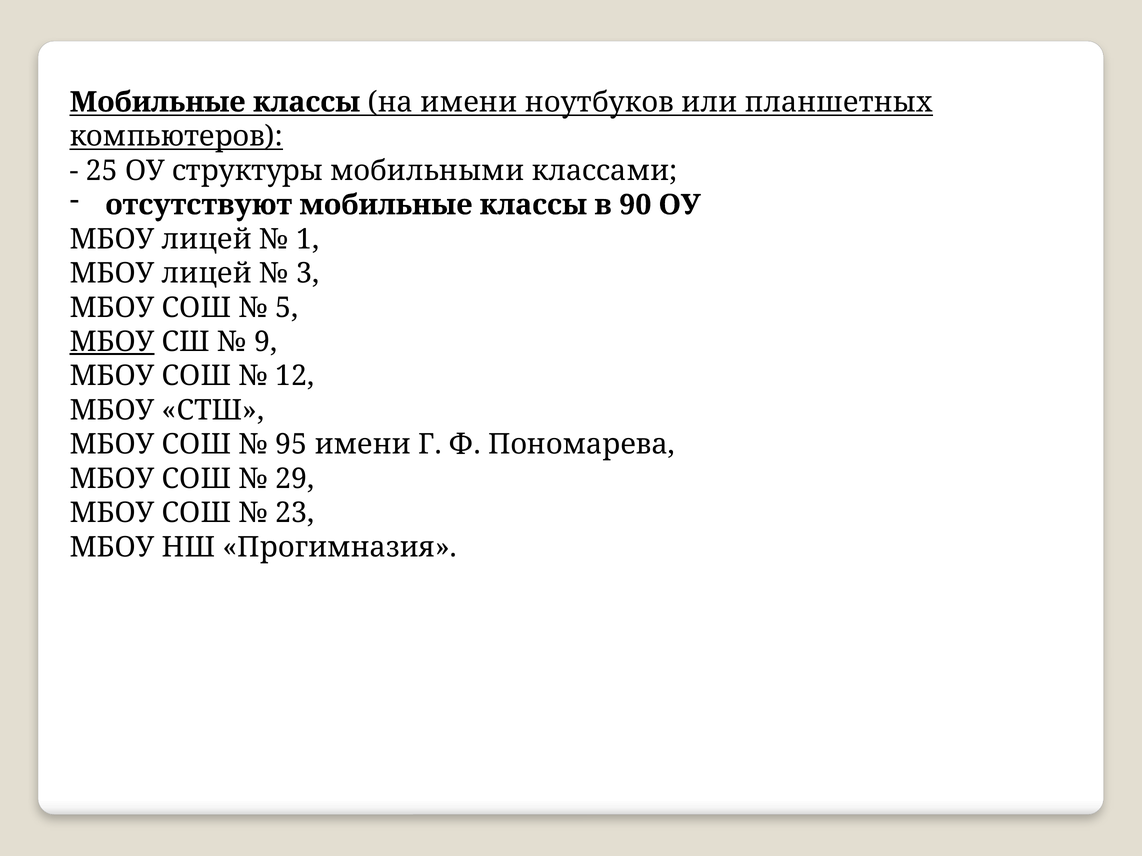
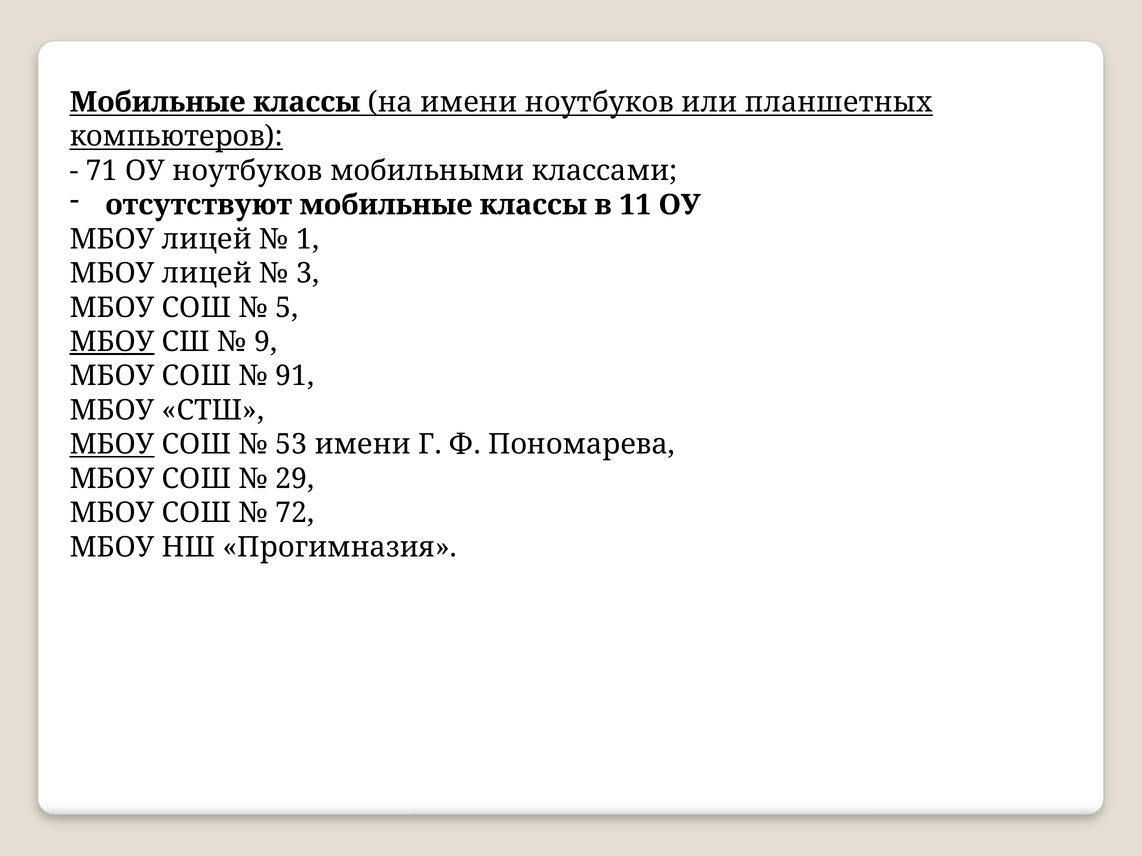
25: 25 -> 71
ОУ структуры: структуры -> ноутбуков
90: 90 -> 11
12: 12 -> 91
МБОУ at (112, 445) underline: none -> present
95: 95 -> 53
23: 23 -> 72
